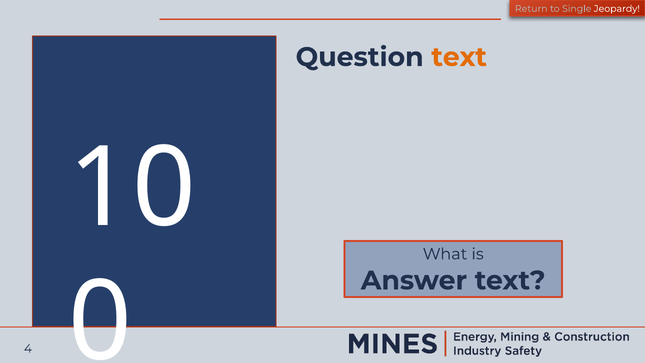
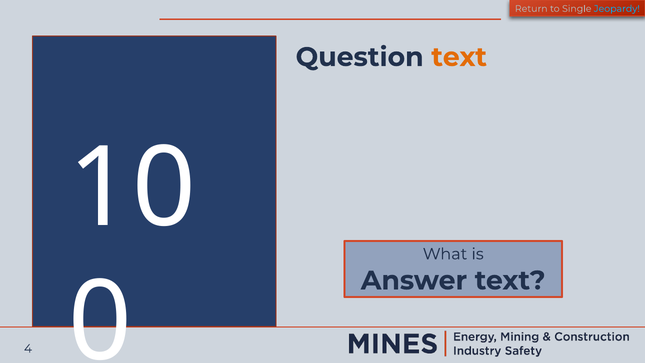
Jeopardy colour: white -> light blue
